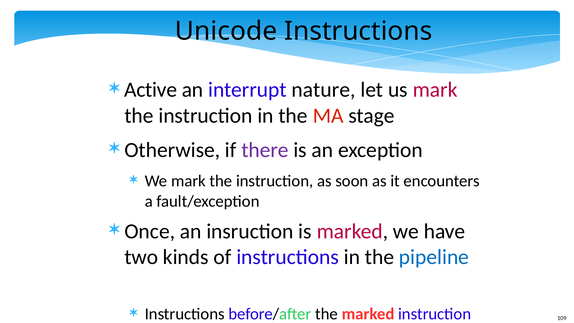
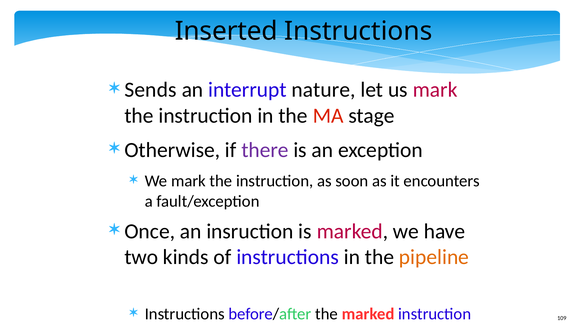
Unicode: Unicode -> Inserted
Active: Active -> Sends
pipeline colour: blue -> orange
